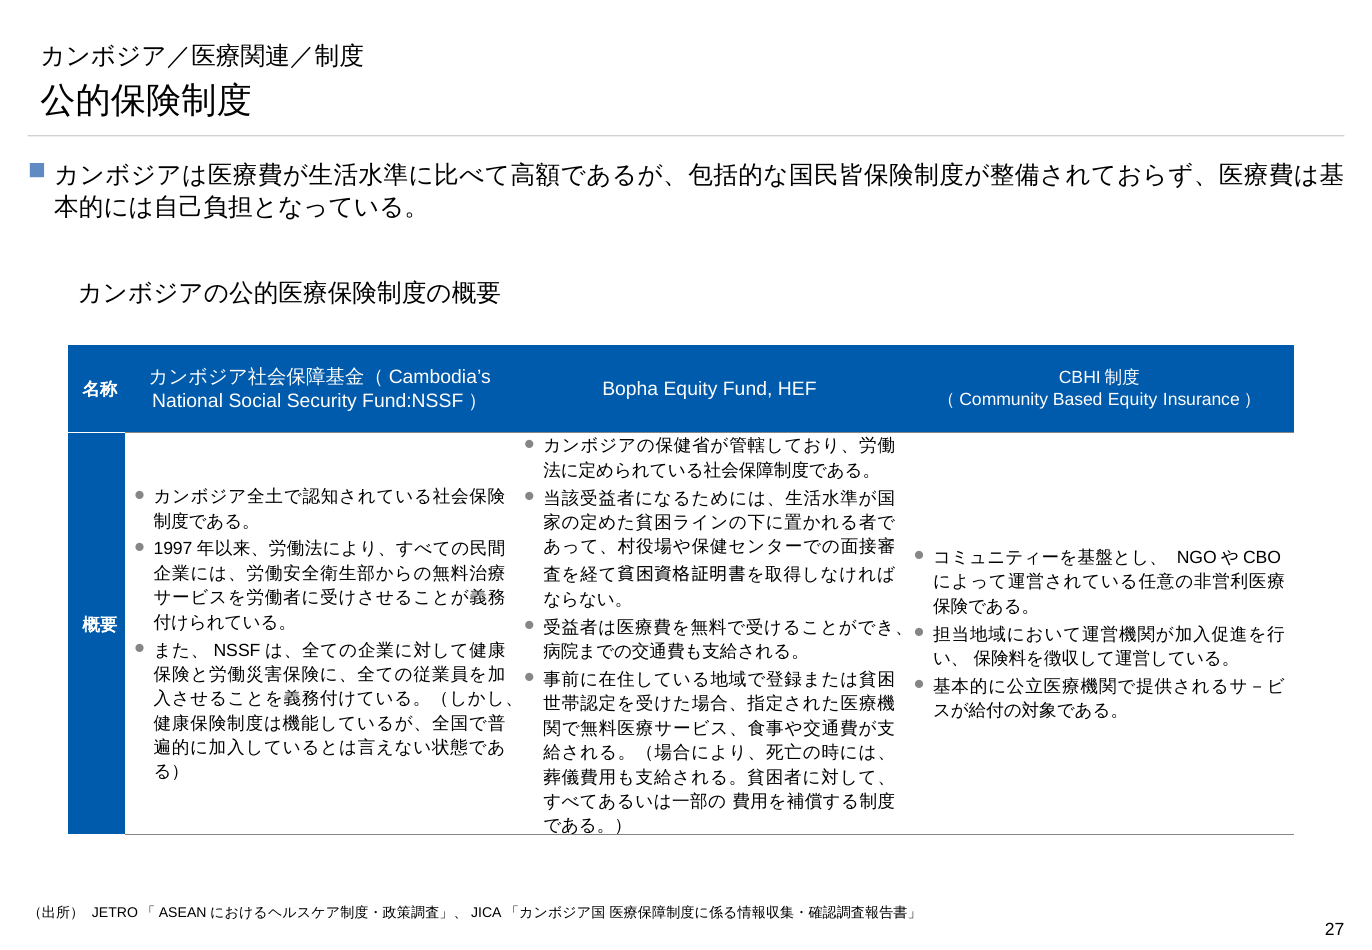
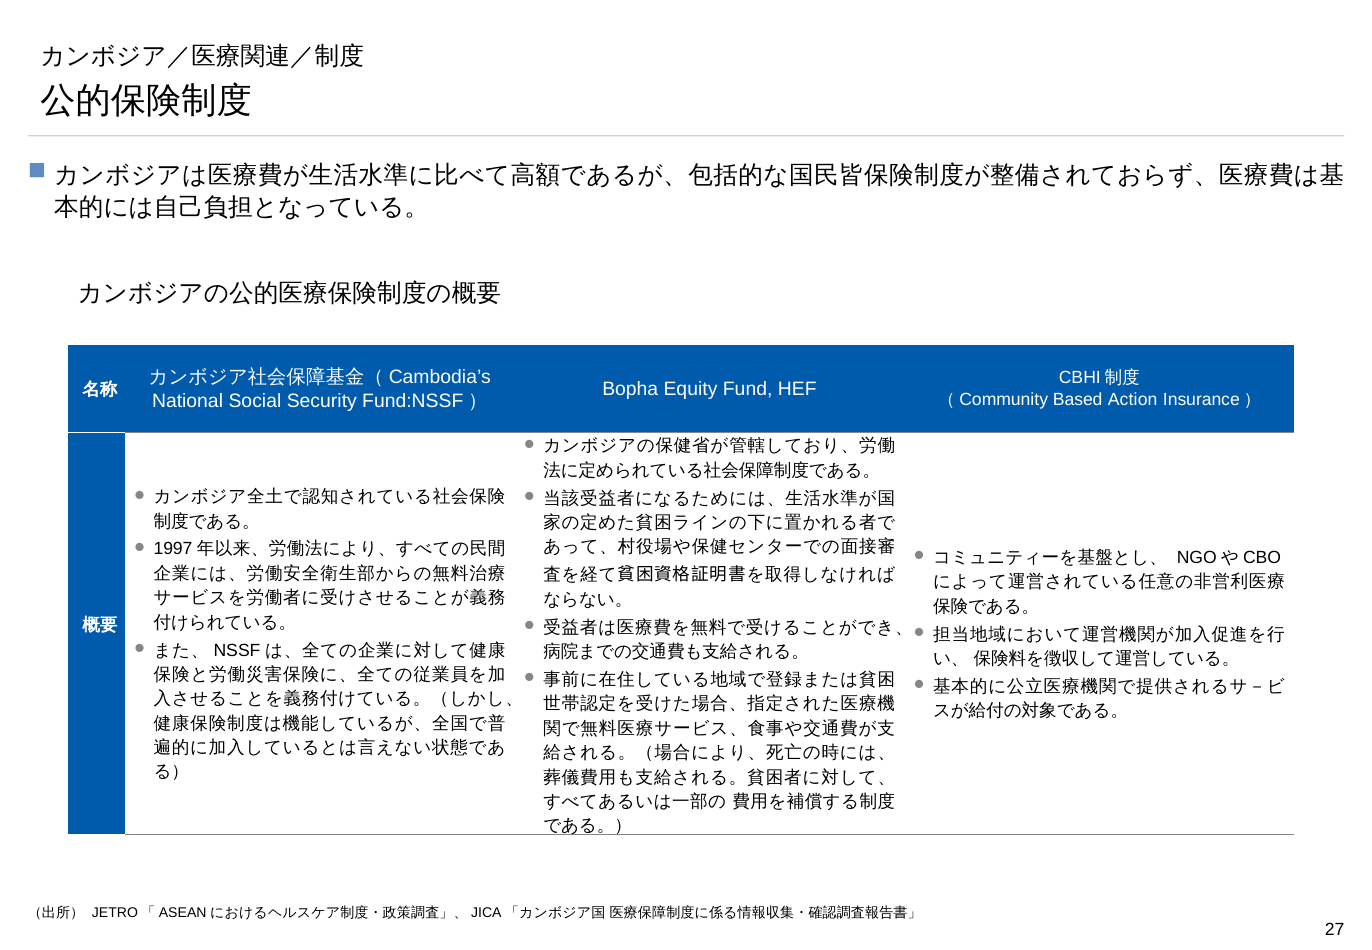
Based Equity: Equity -> Action
